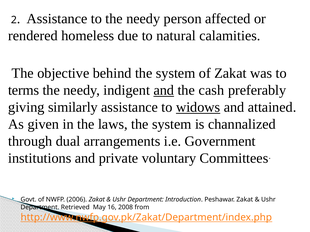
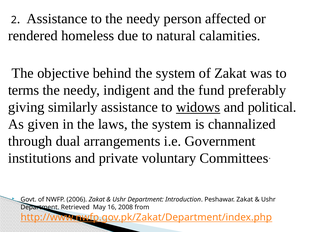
and at (164, 90) underline: present -> none
cash: cash -> fund
attained: attained -> political
